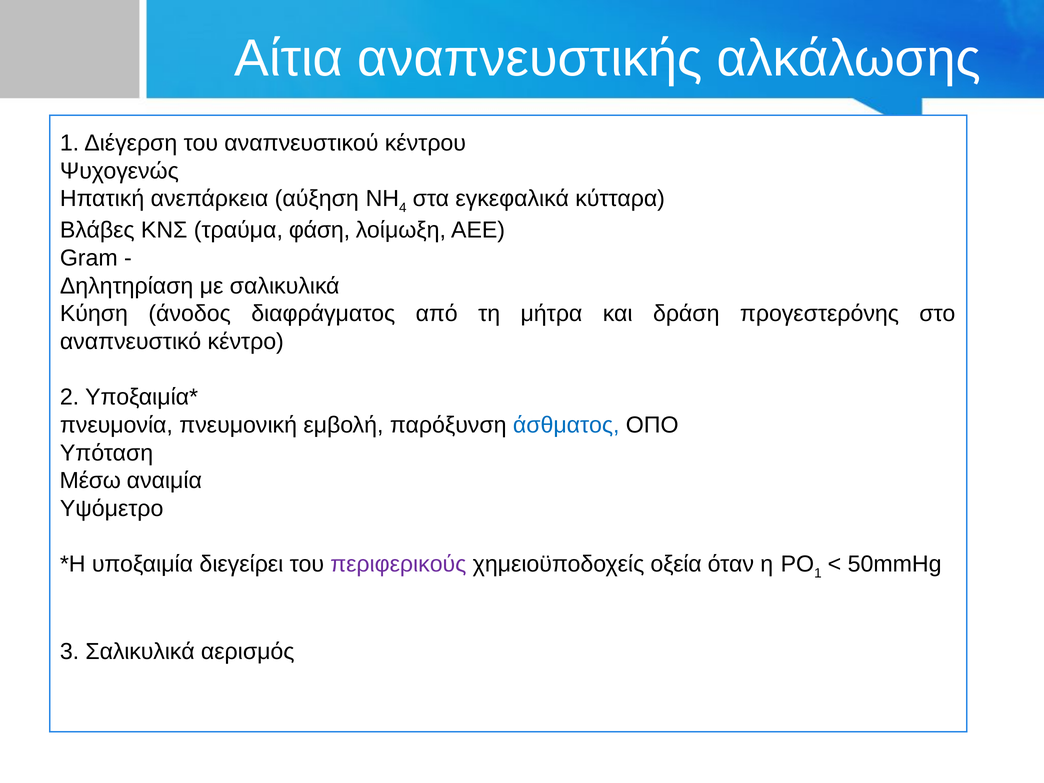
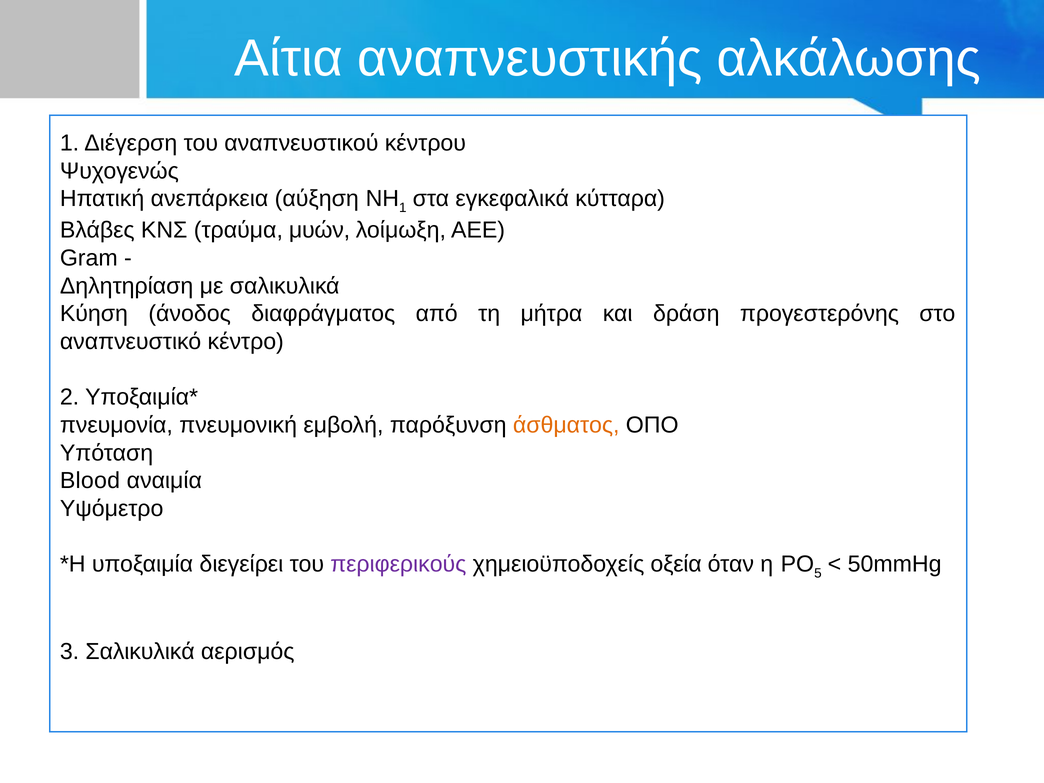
4 at (403, 208): 4 -> 1
φάση: φάση -> μυών
άσθματος colour: blue -> orange
Μέσω: Μέσω -> Blood
1 at (818, 573): 1 -> 5
